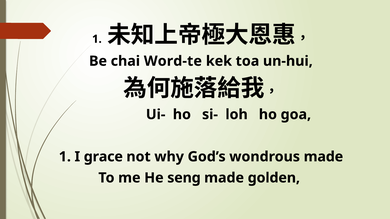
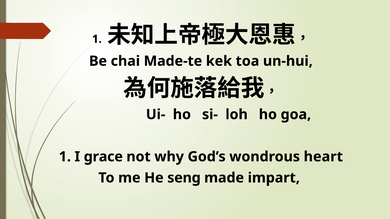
Word-te: Word-te -> Made-te
wondrous made: made -> heart
golden: golden -> impart
